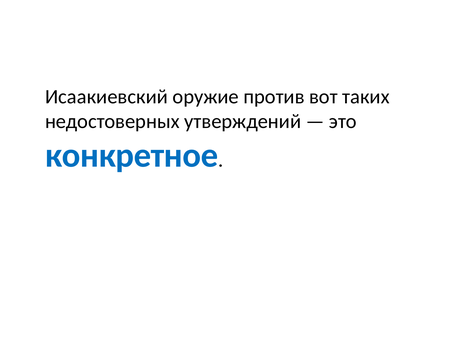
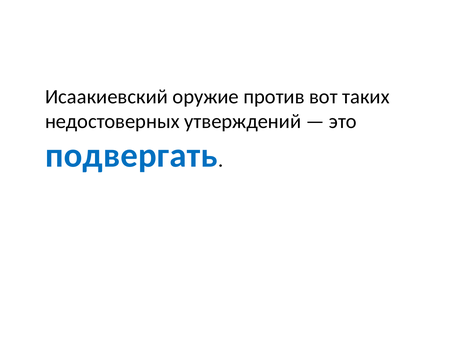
конкретное: конкретное -> подвергать
